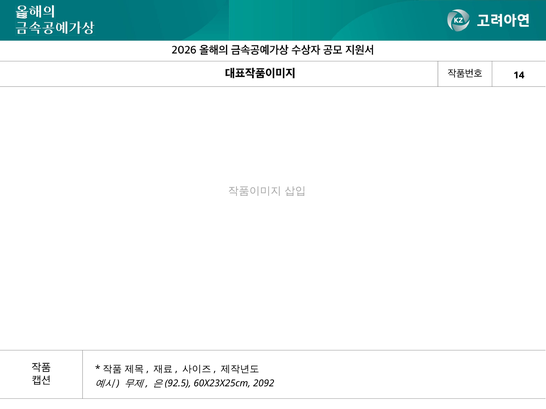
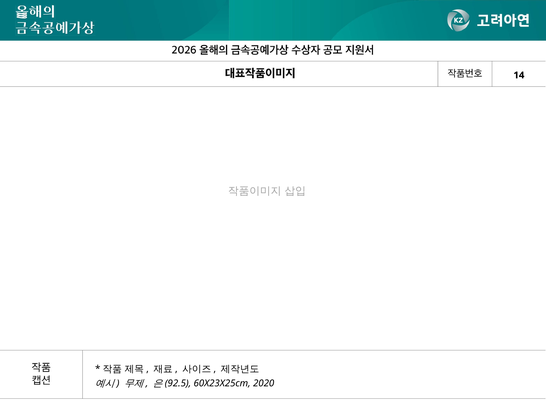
2092: 2092 -> 2020
